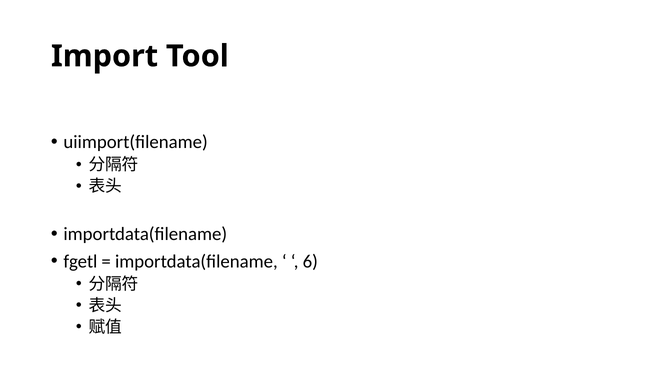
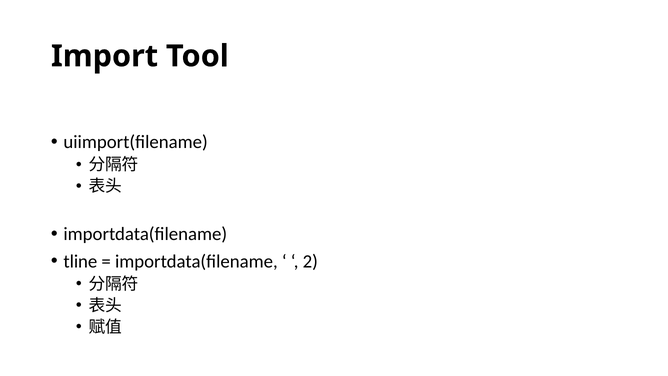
fgetl: fgetl -> tline
6: 6 -> 2
